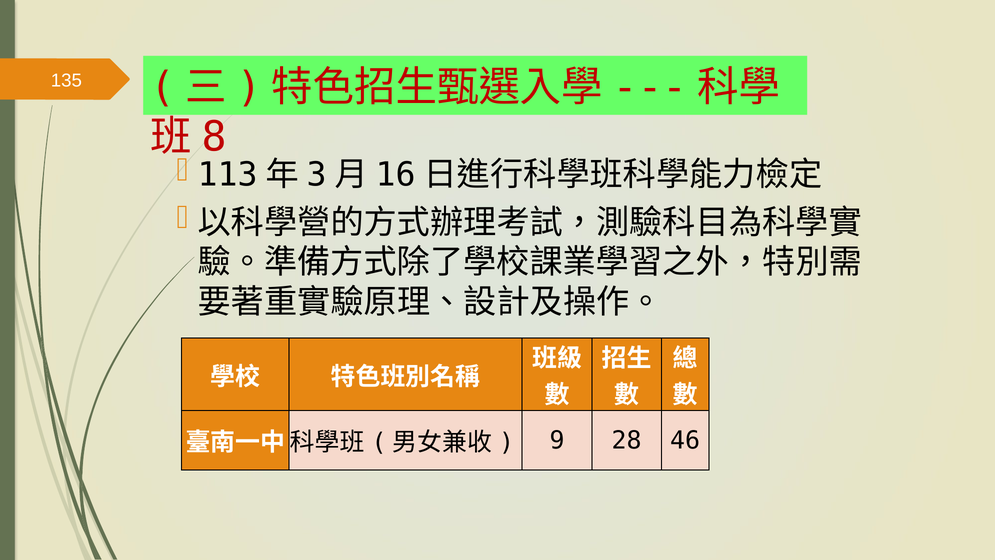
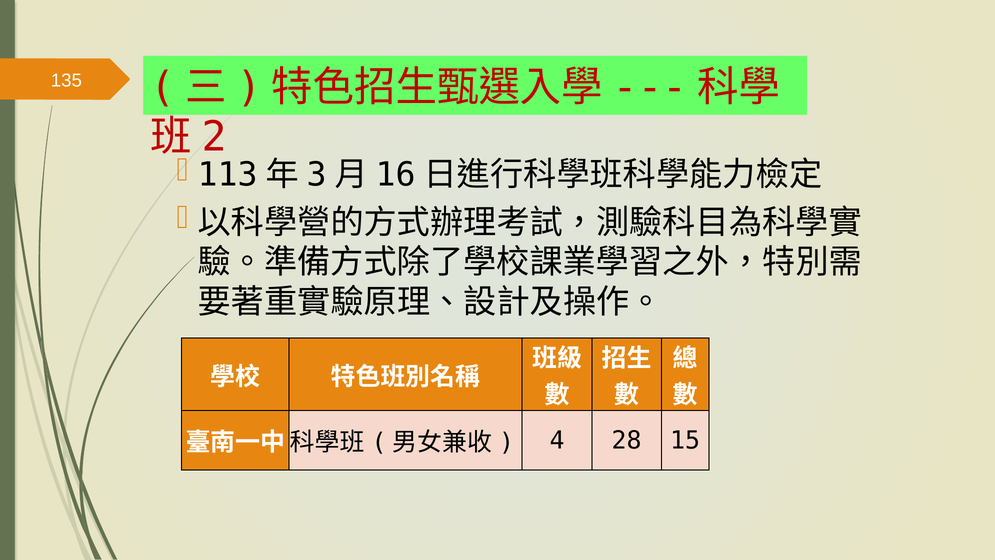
8: 8 -> 2
9: 9 -> 4
46: 46 -> 15
